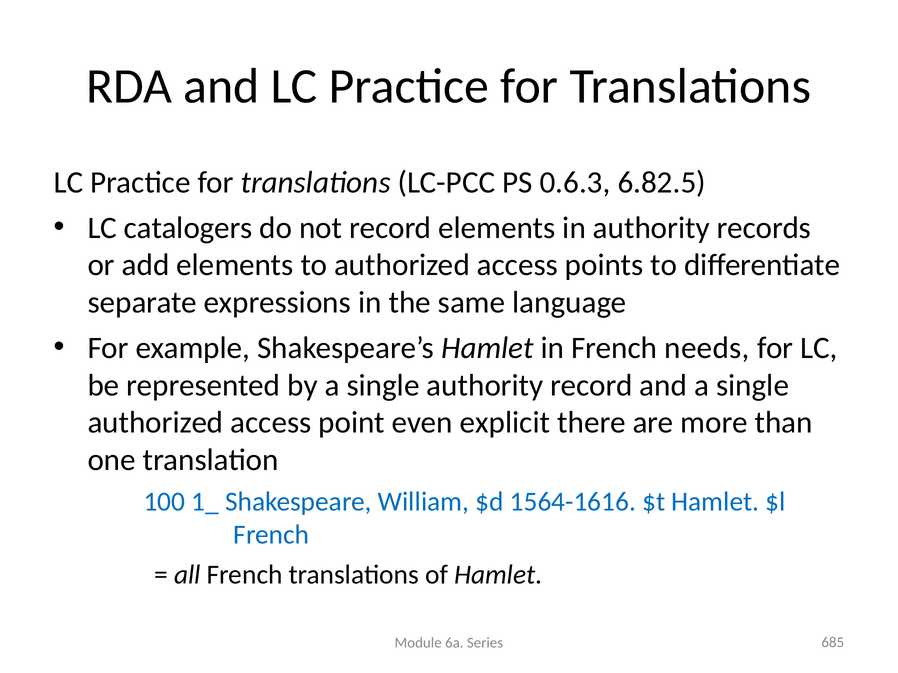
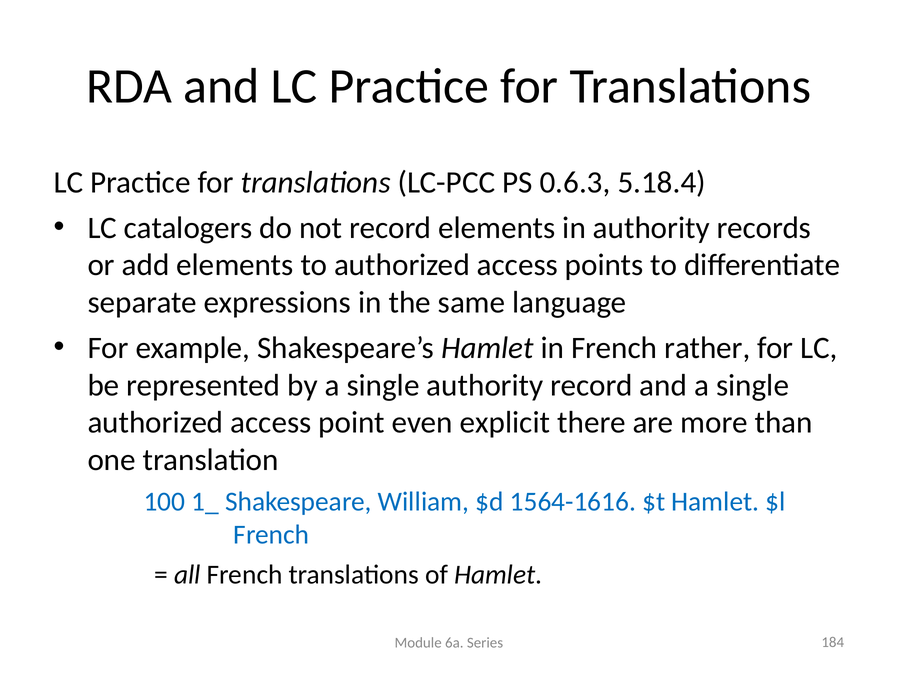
6.82.5: 6.82.5 -> 5.18.4
needs: needs -> rather
685: 685 -> 184
